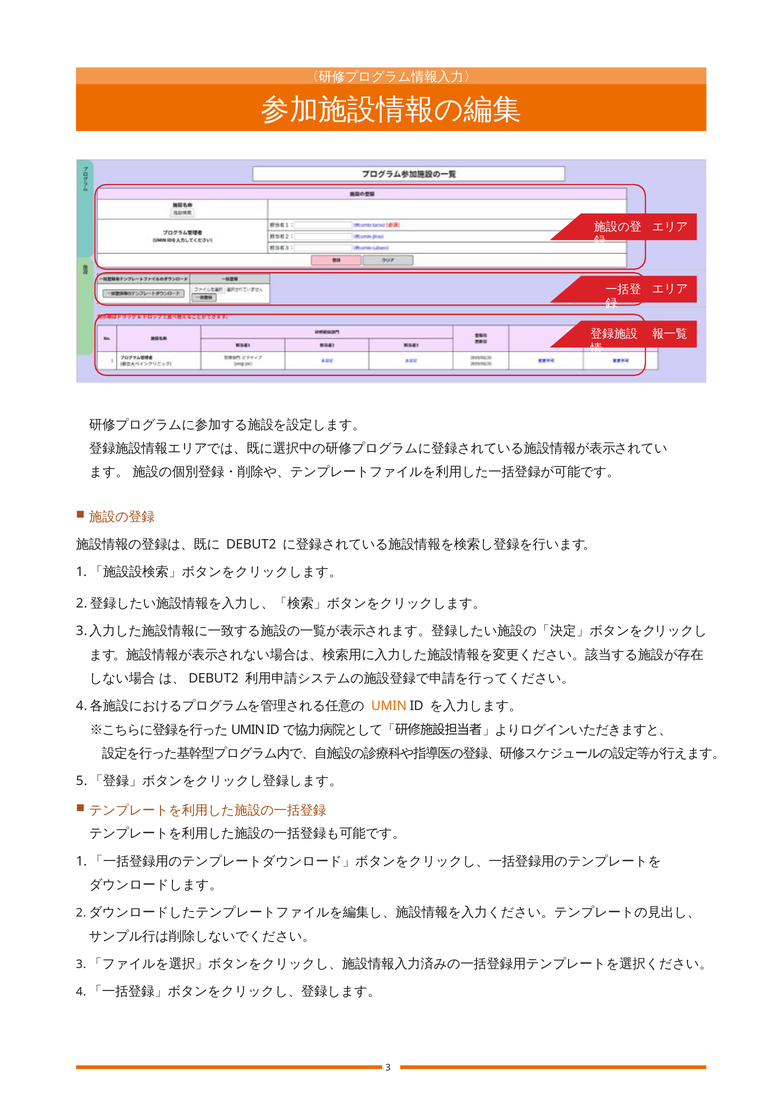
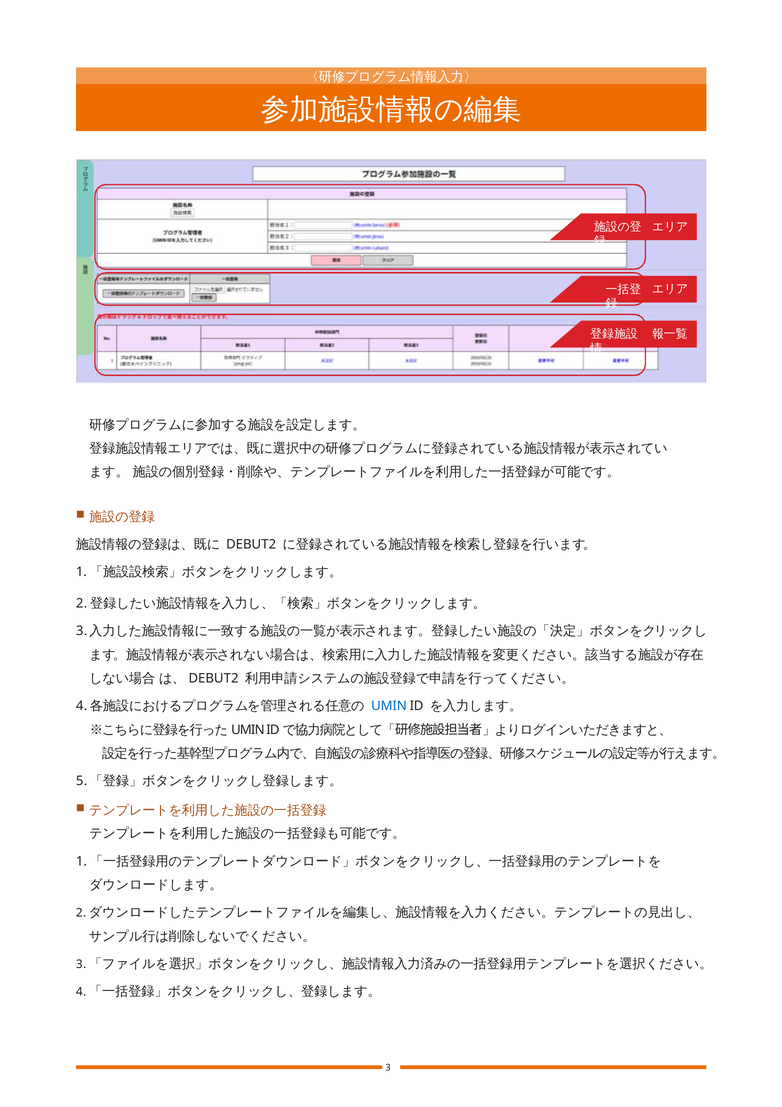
UMIN colour: orange -> blue
